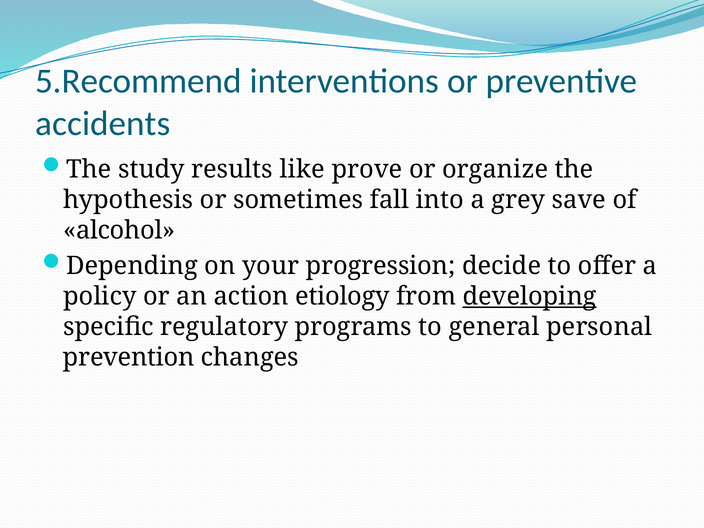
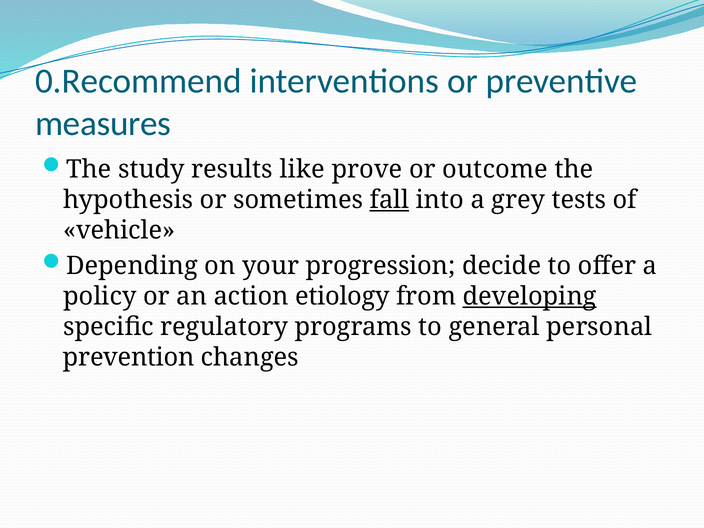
5.Recommend: 5.Recommend -> 0.Recommend
accidents: accidents -> measures
organize: organize -> outcome
fall underline: none -> present
save: save -> tests
alcohol: alcohol -> vehicle
